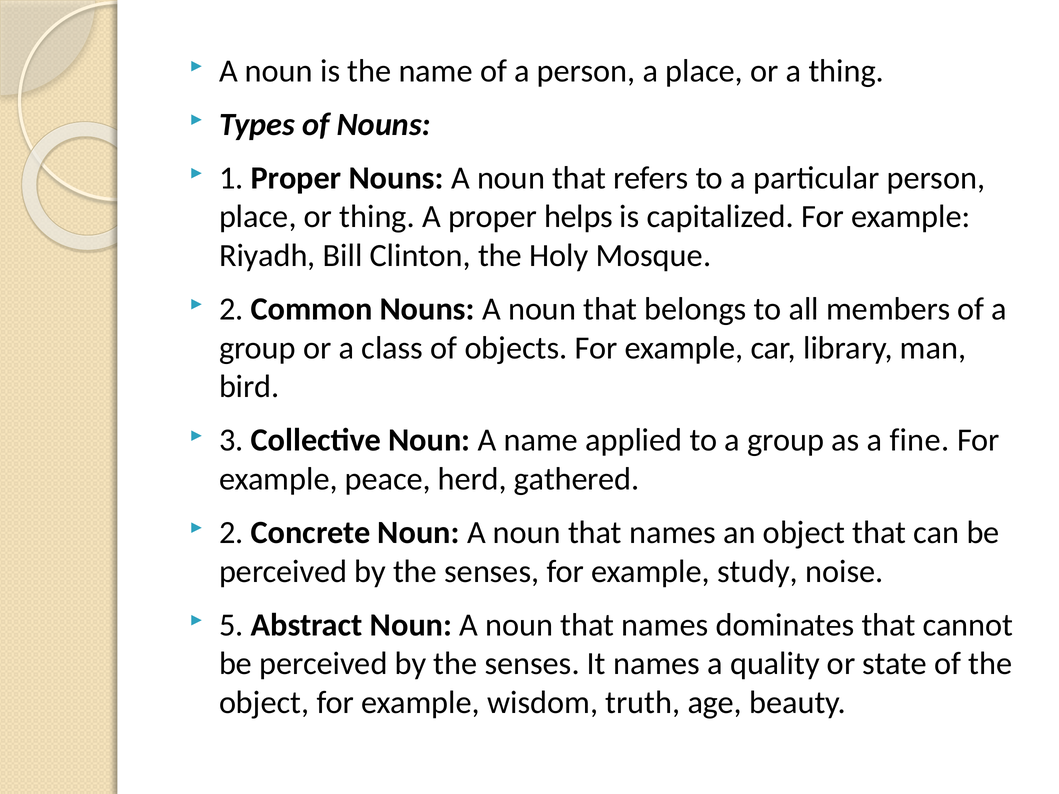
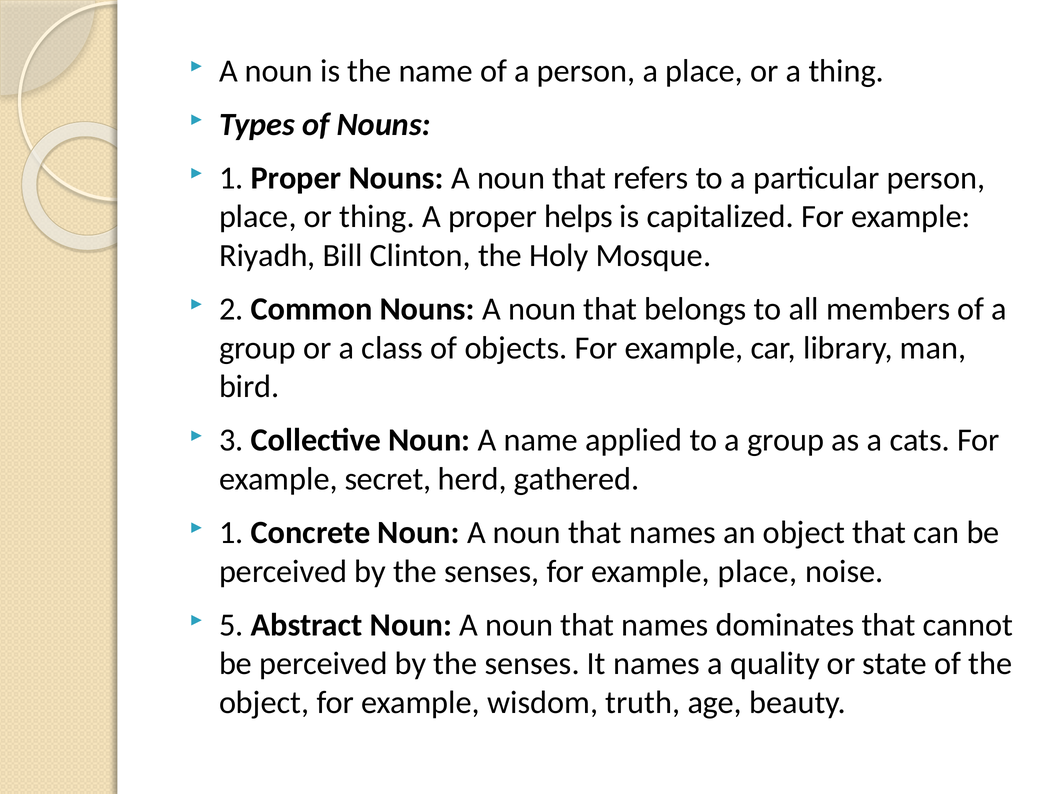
fine: fine -> cats
peace: peace -> secret
2 at (231, 533): 2 -> 1
example study: study -> place
